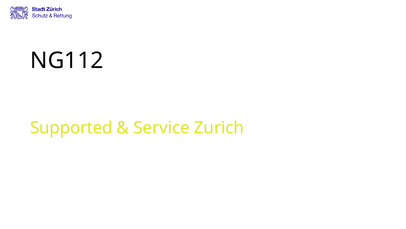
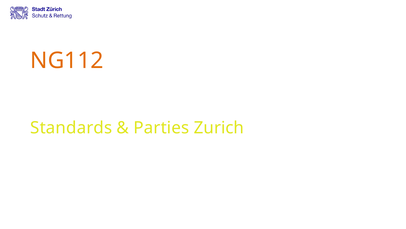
NG112 colour: black -> orange
Supported: Supported -> Standards
Service: Service -> Parties
